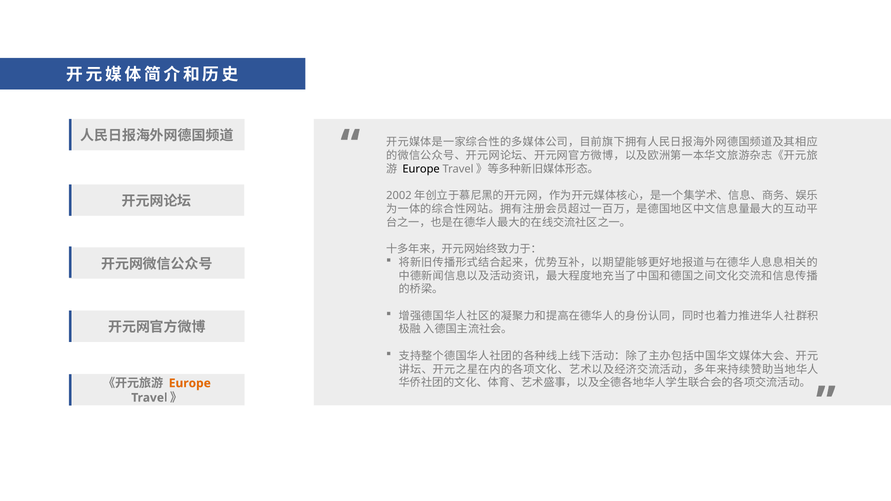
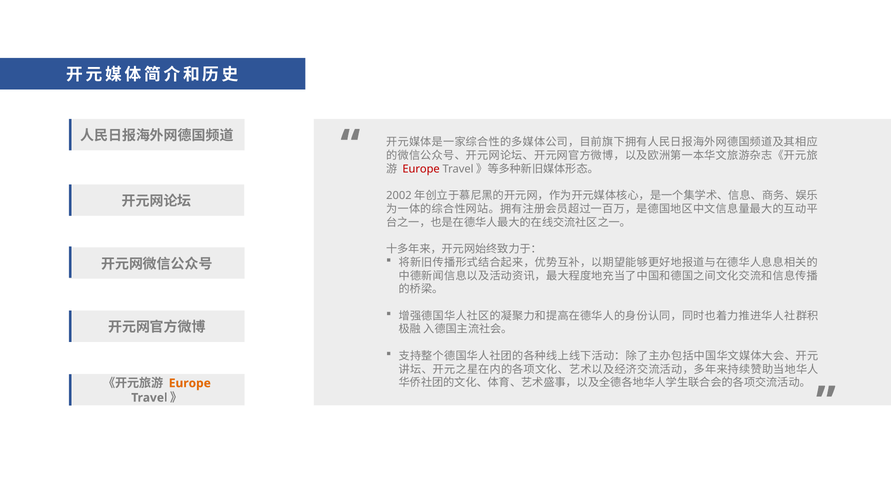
Europe at (421, 169) colour: black -> red
